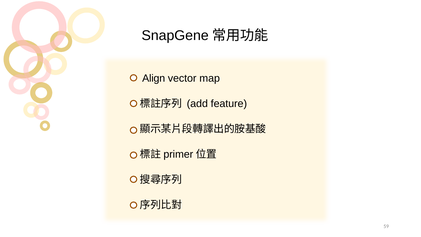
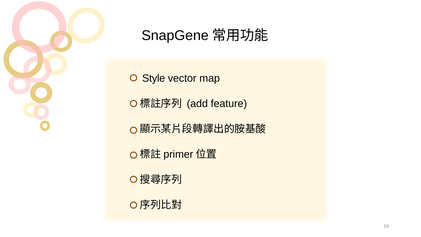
Align: Align -> Style
